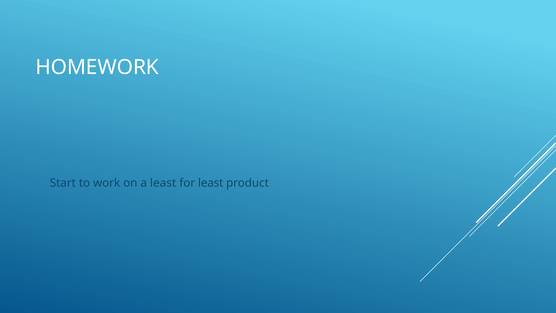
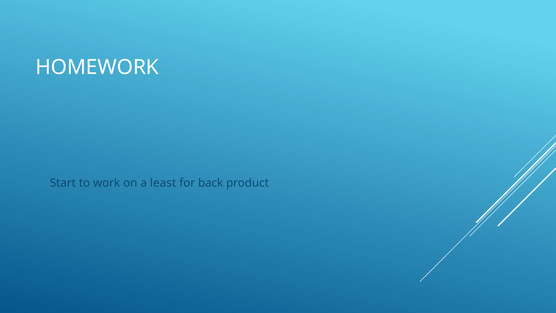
for least: least -> back
